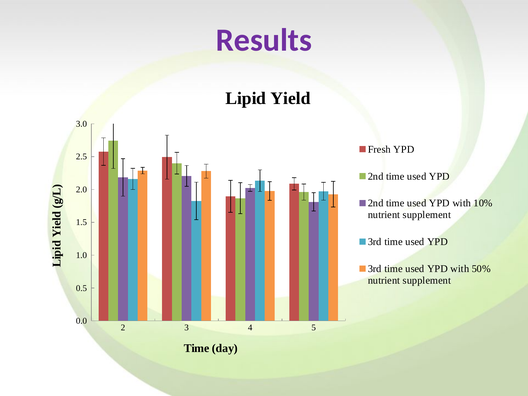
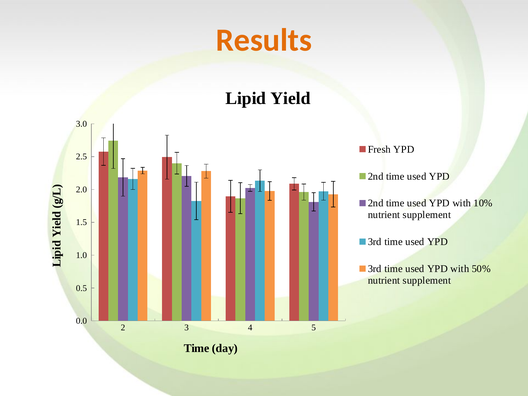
Results colour: purple -> orange
